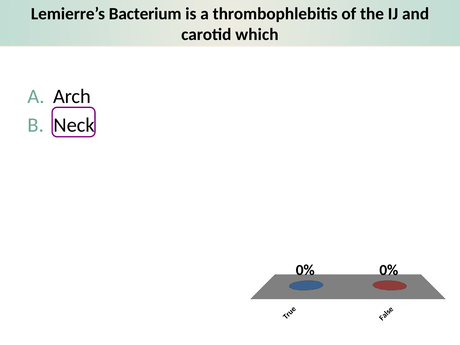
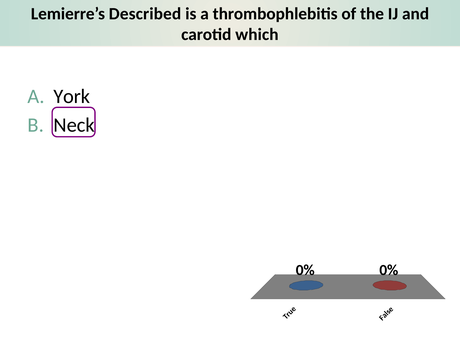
Bacterium: Bacterium -> Described
Arch: Arch -> York
